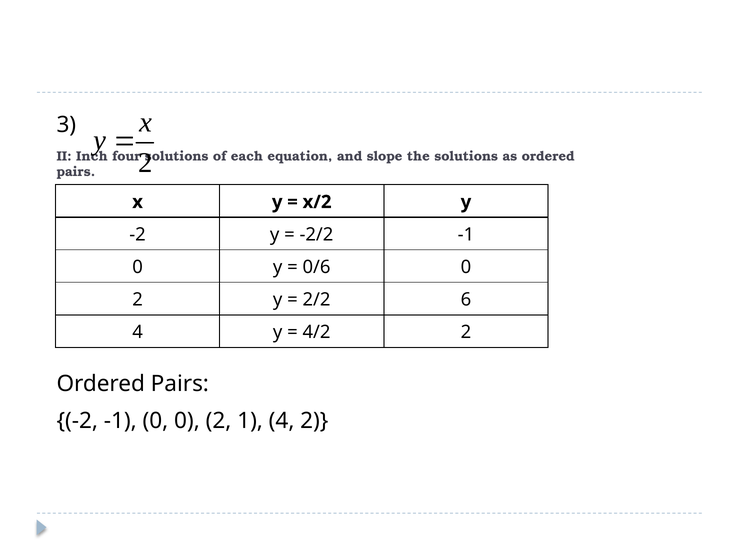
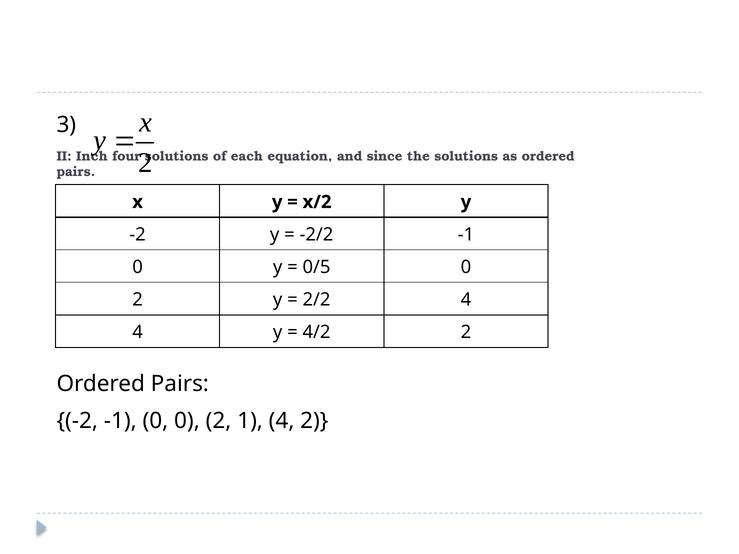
slope: slope -> since
0/6: 0/6 -> 0/5
2/2 6: 6 -> 4
